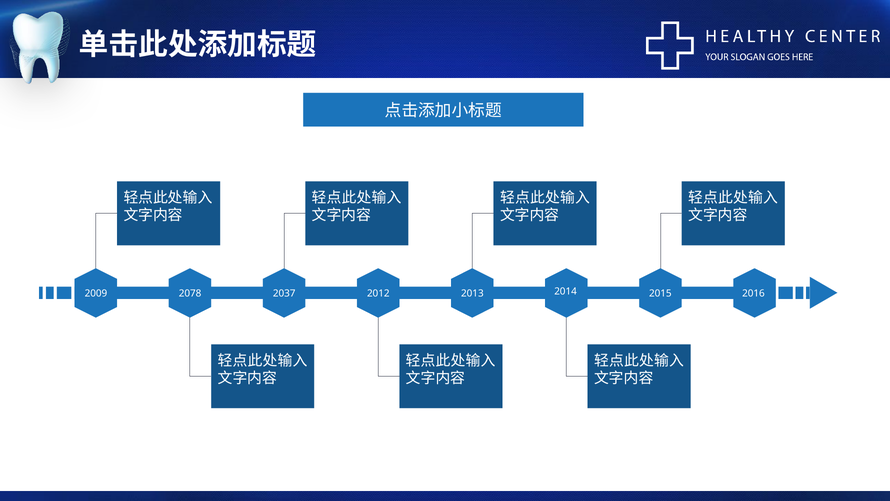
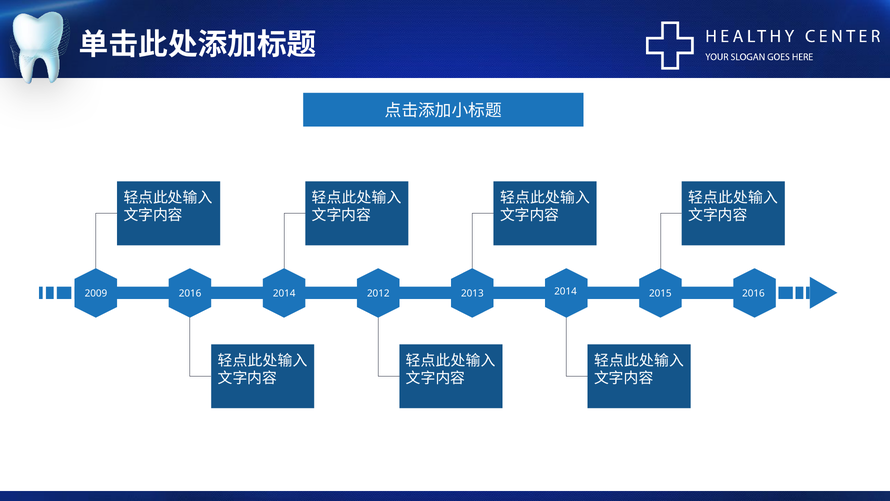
2078 at (190, 293): 2078 -> 2016
2037 at (284, 293): 2037 -> 2014
